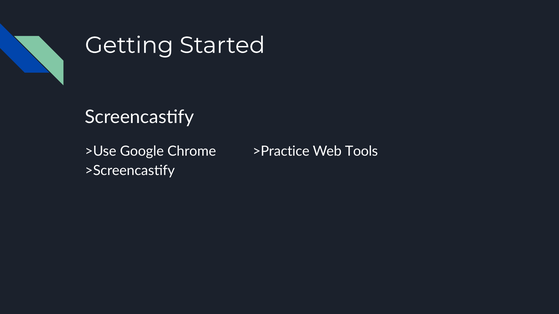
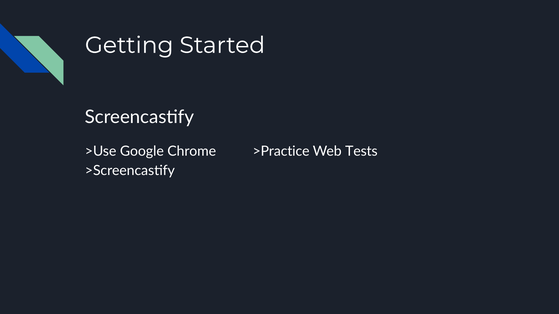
Tools: Tools -> Tests
